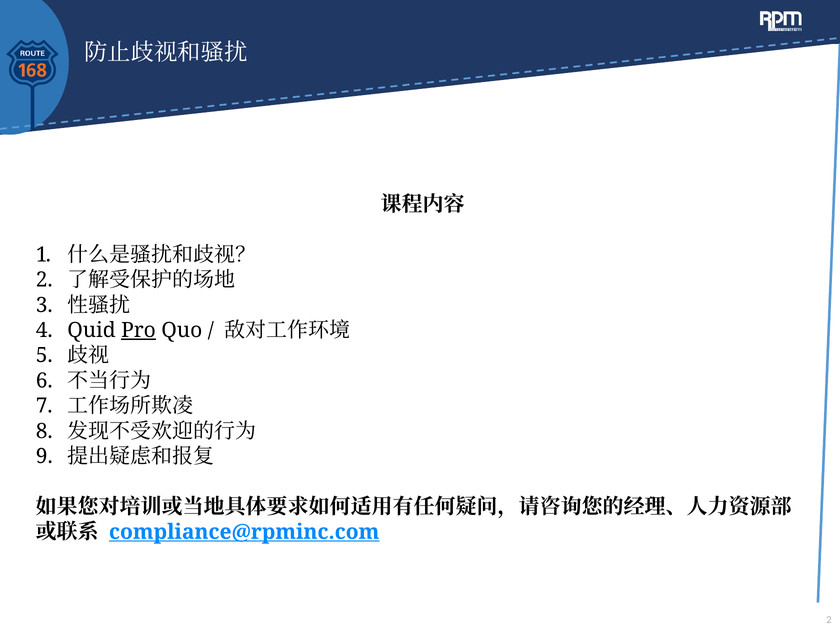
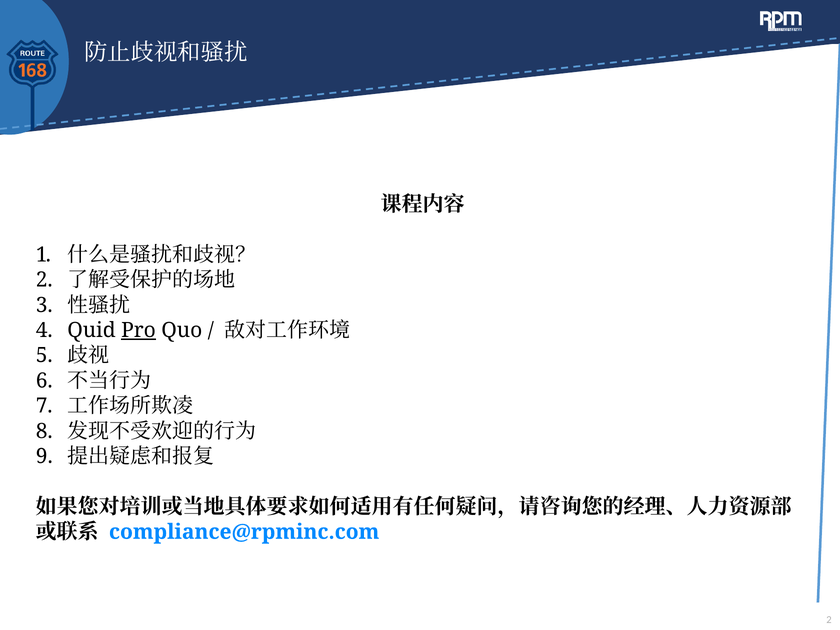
compliance@rpminc.com underline: present -> none
